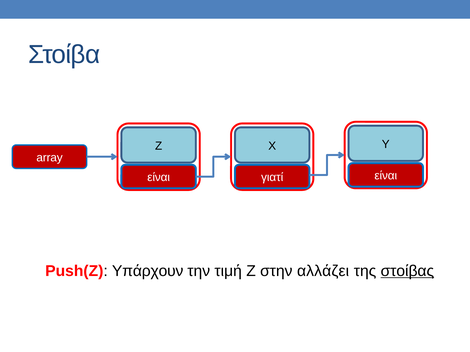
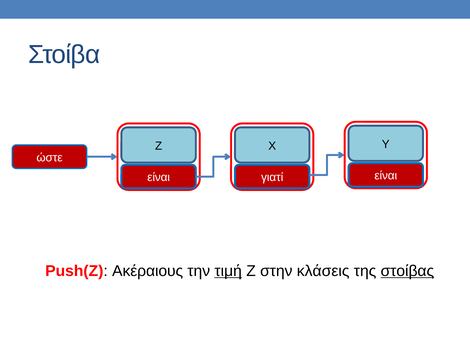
array: array -> ώστε
Υπάρχουν: Υπάρχουν -> Ακέραιους
τιμή underline: none -> present
αλλάζει: αλλάζει -> κλάσεις
